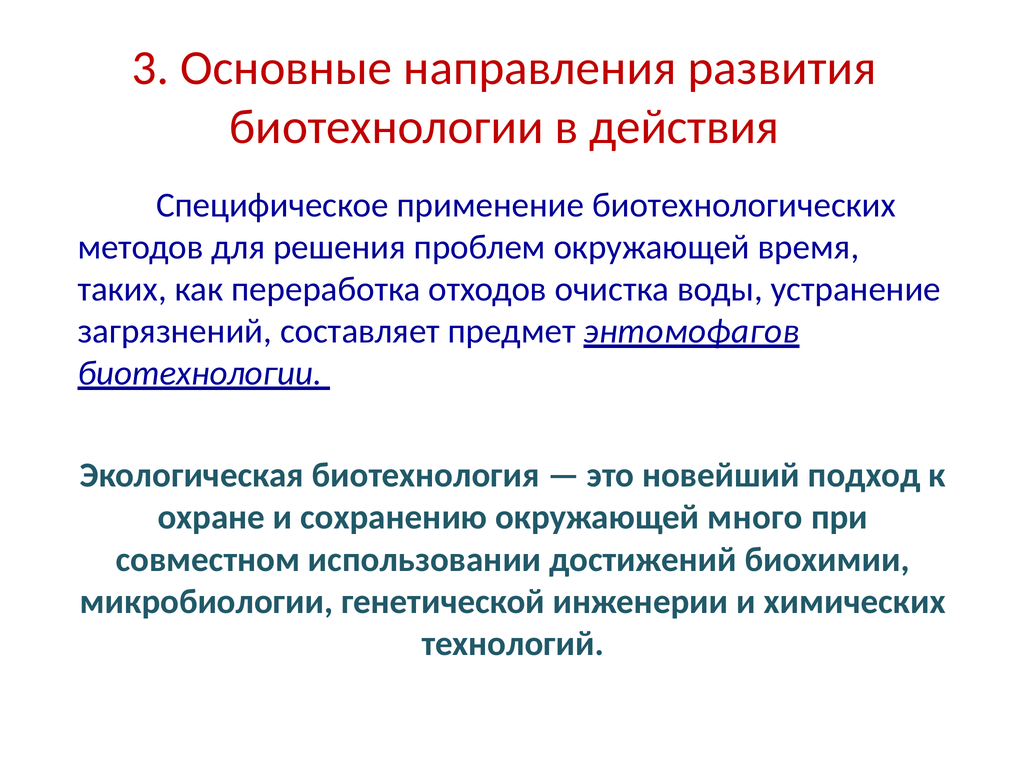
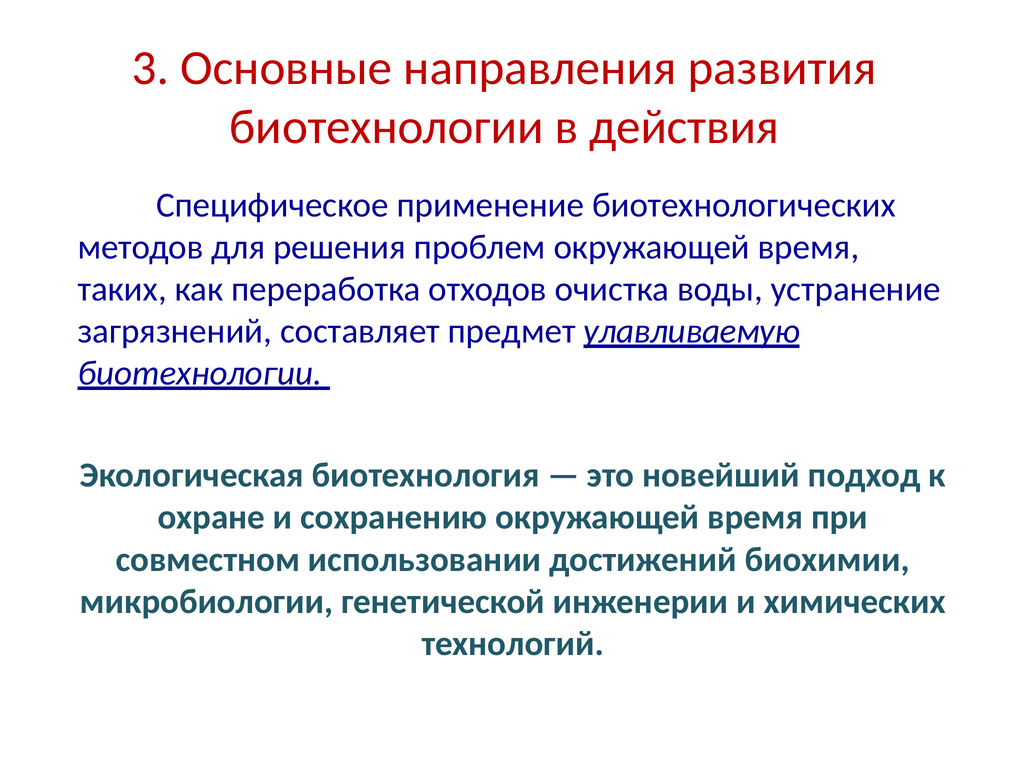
энтомофагов: энтомофагов -> улавливаемую
сохранению окружающей много: много -> время
